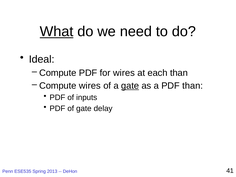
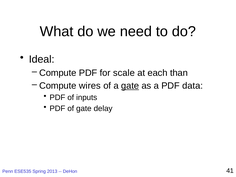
What underline: present -> none
for wires: wires -> scale
PDF than: than -> data
